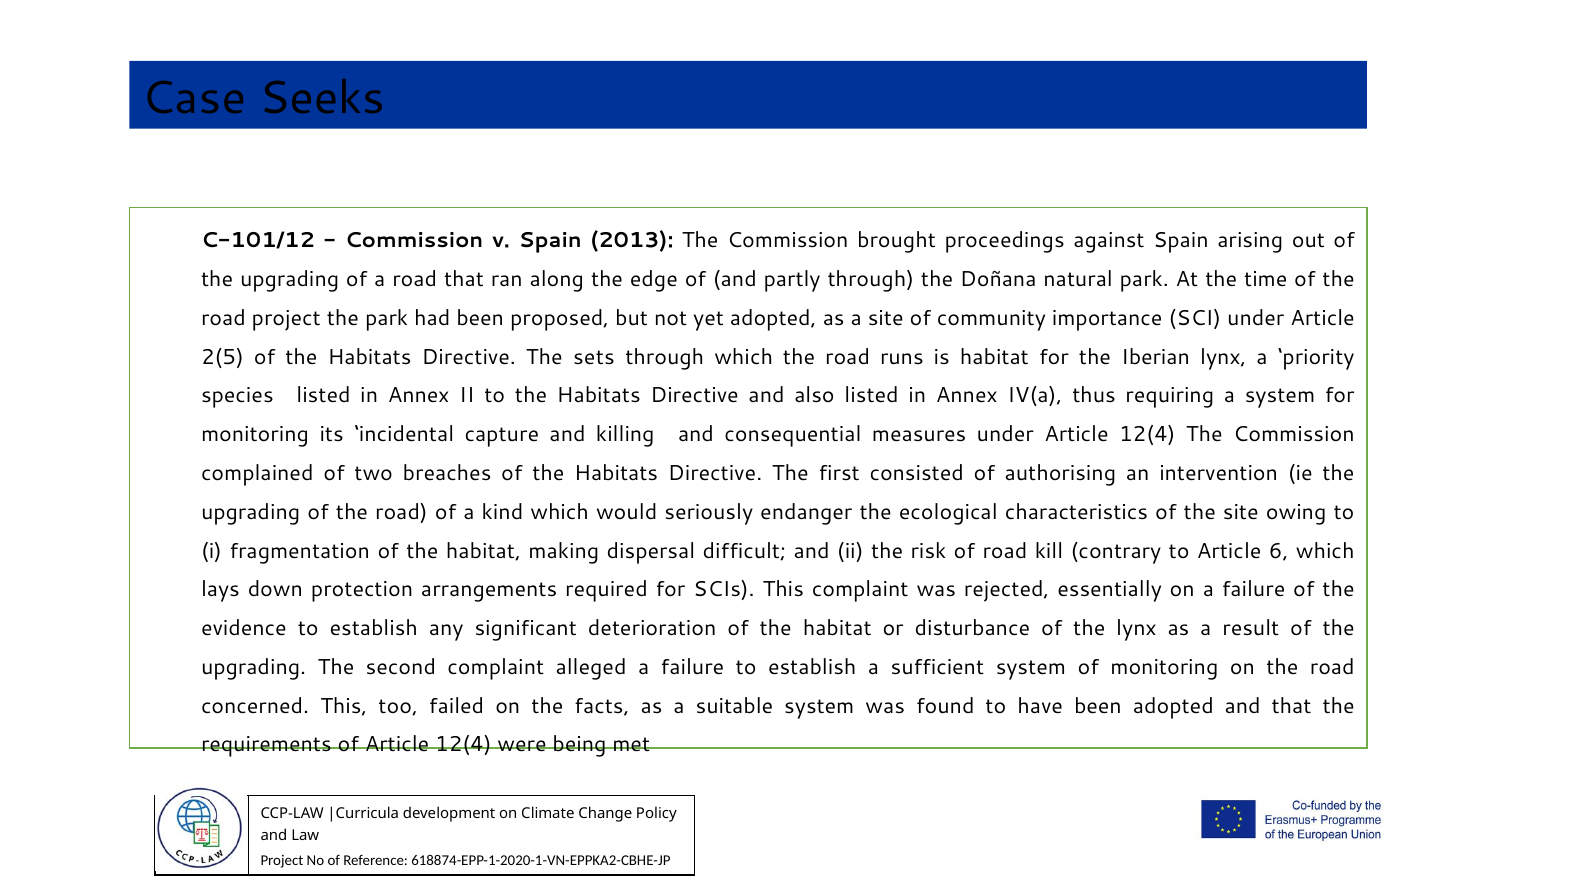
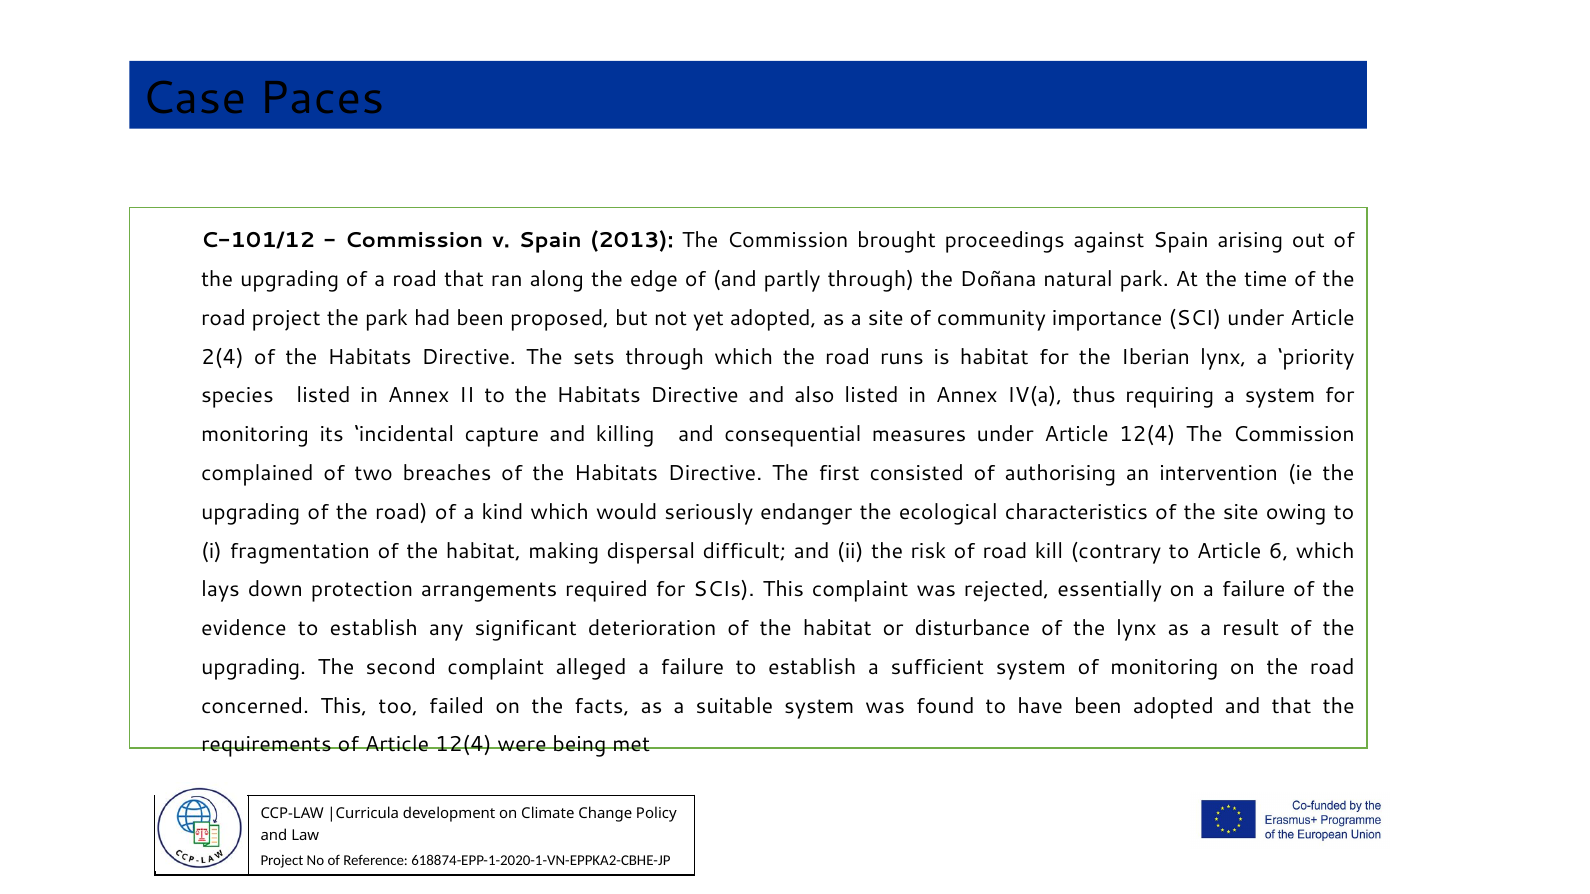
Seeks: Seeks -> Paces
2(5: 2(5 -> 2(4
